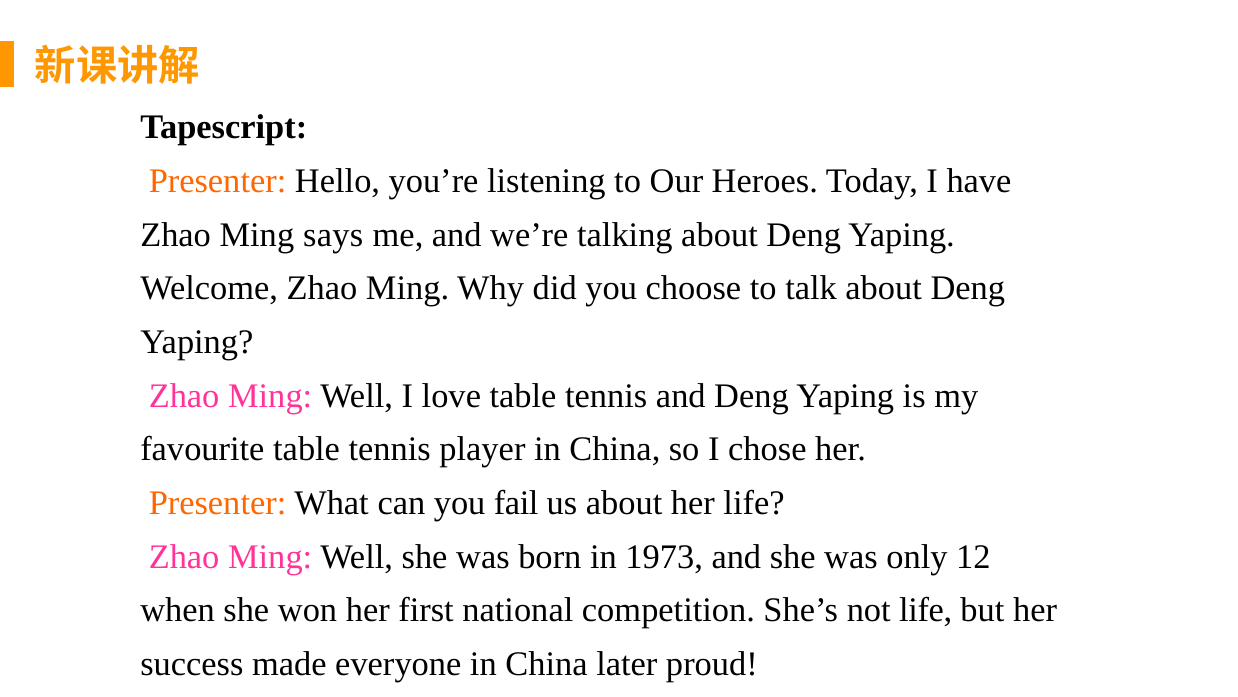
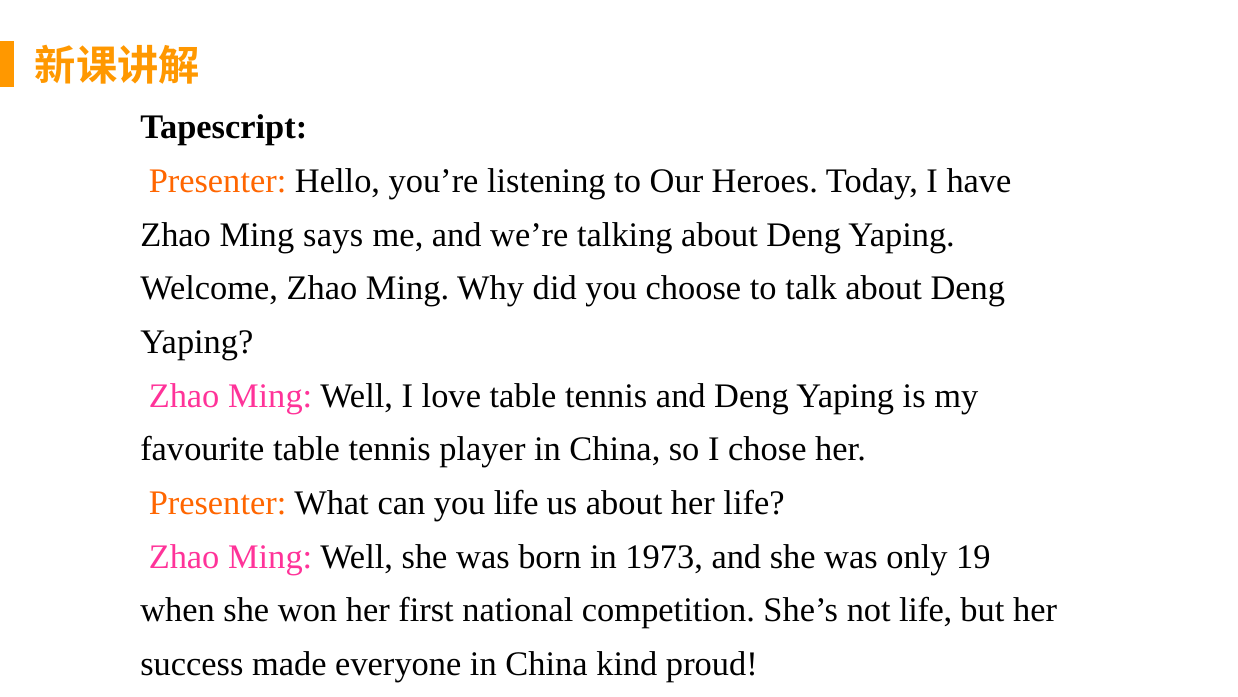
you fail: fail -> life
12: 12 -> 19
later: later -> kind
